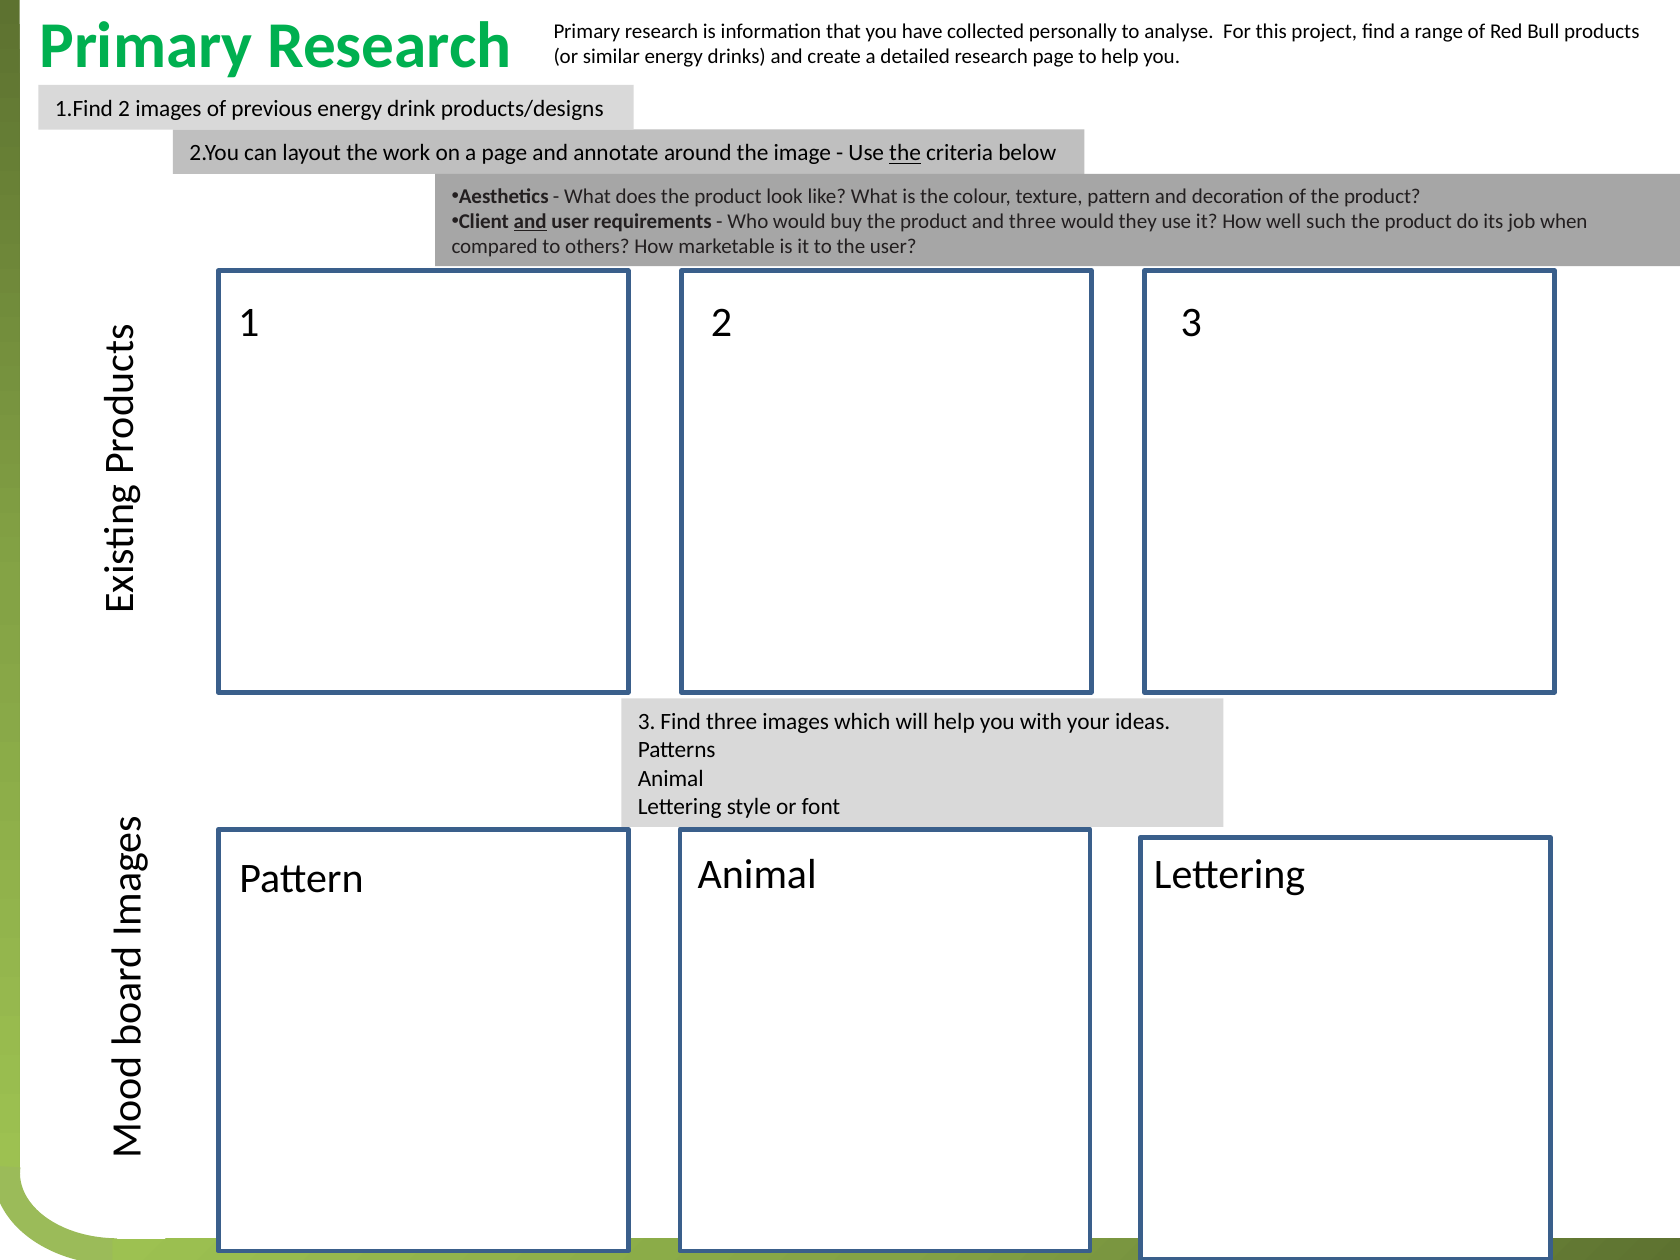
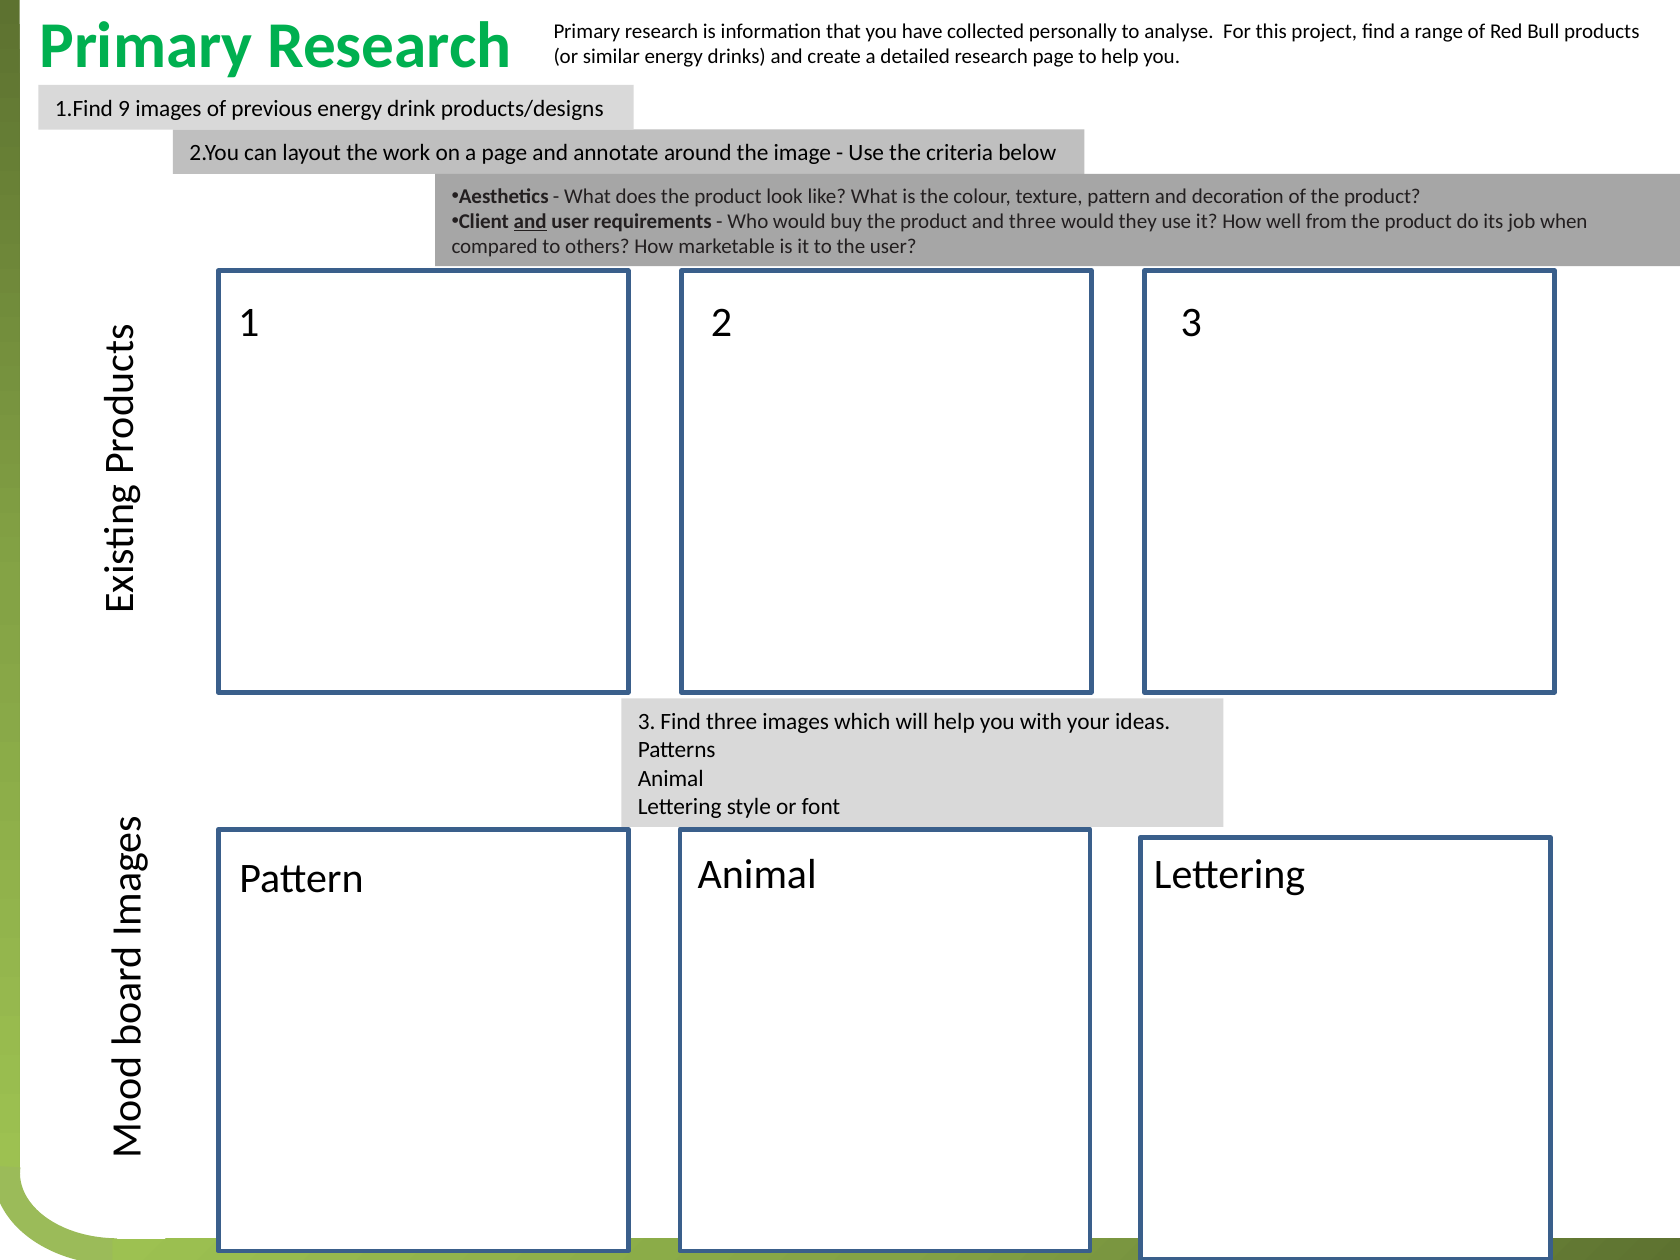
1.Find 2: 2 -> 9
the at (905, 153) underline: present -> none
such: such -> from
